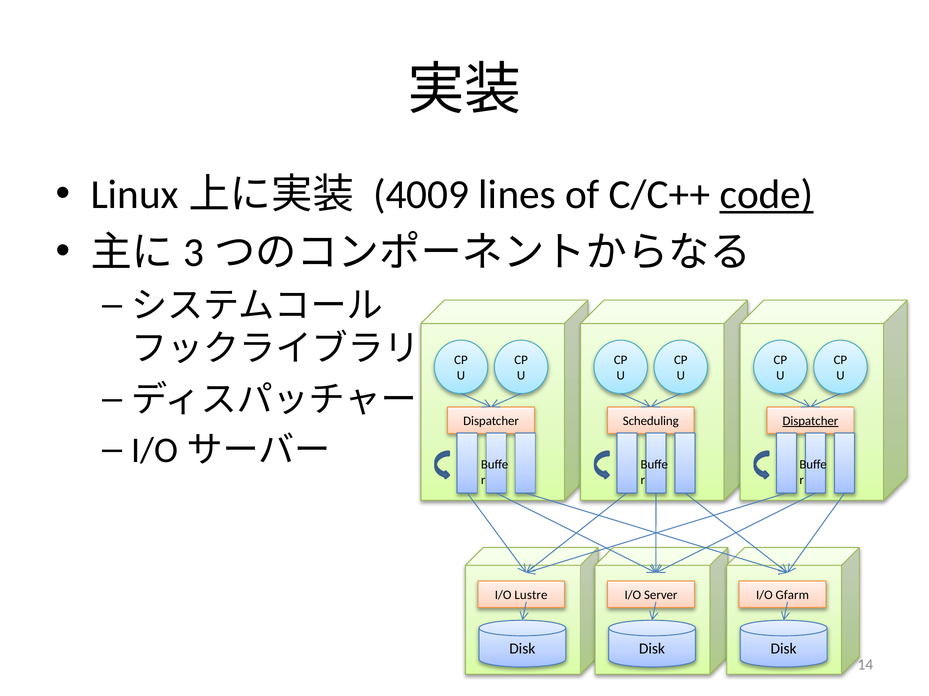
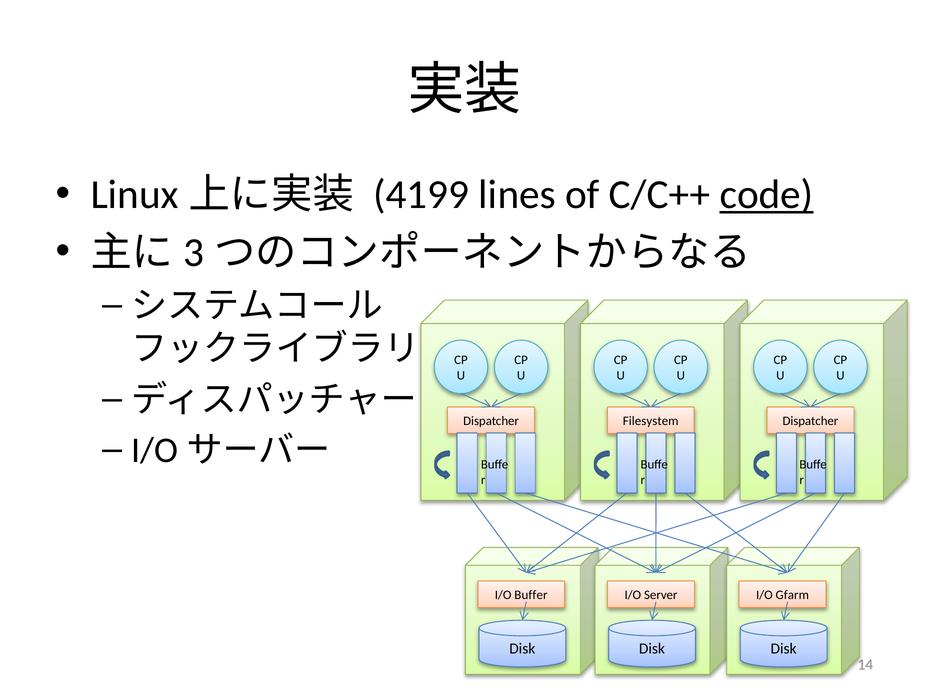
4009: 4009 -> 4199
Scheduling: Scheduling -> Filesystem
Dispatcher at (810, 422) underline: present -> none
Lustre: Lustre -> Buffer
